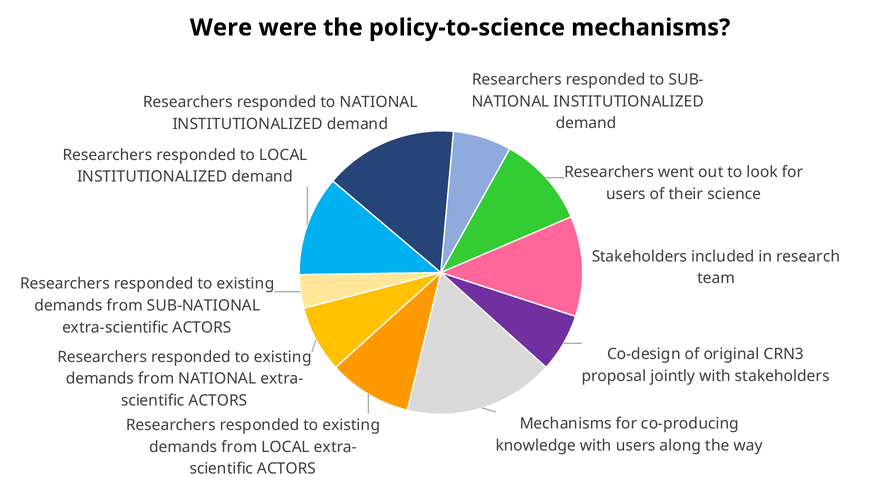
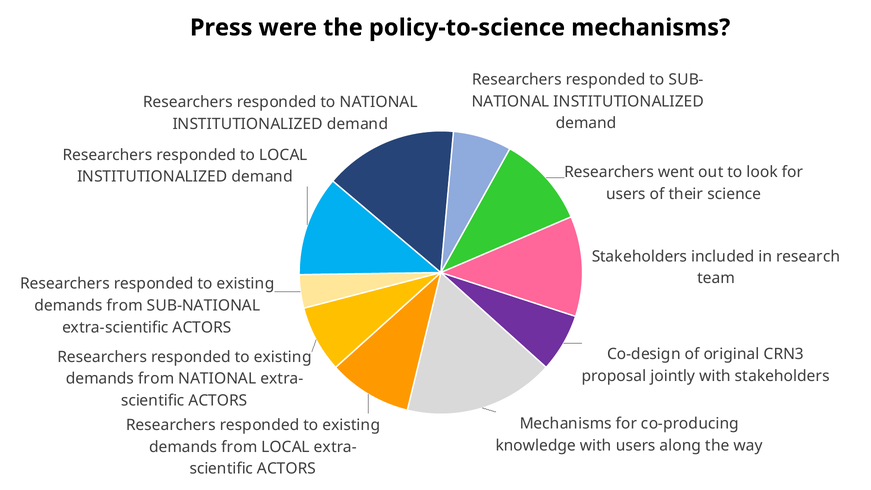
Were at (221, 28): Were -> Press
